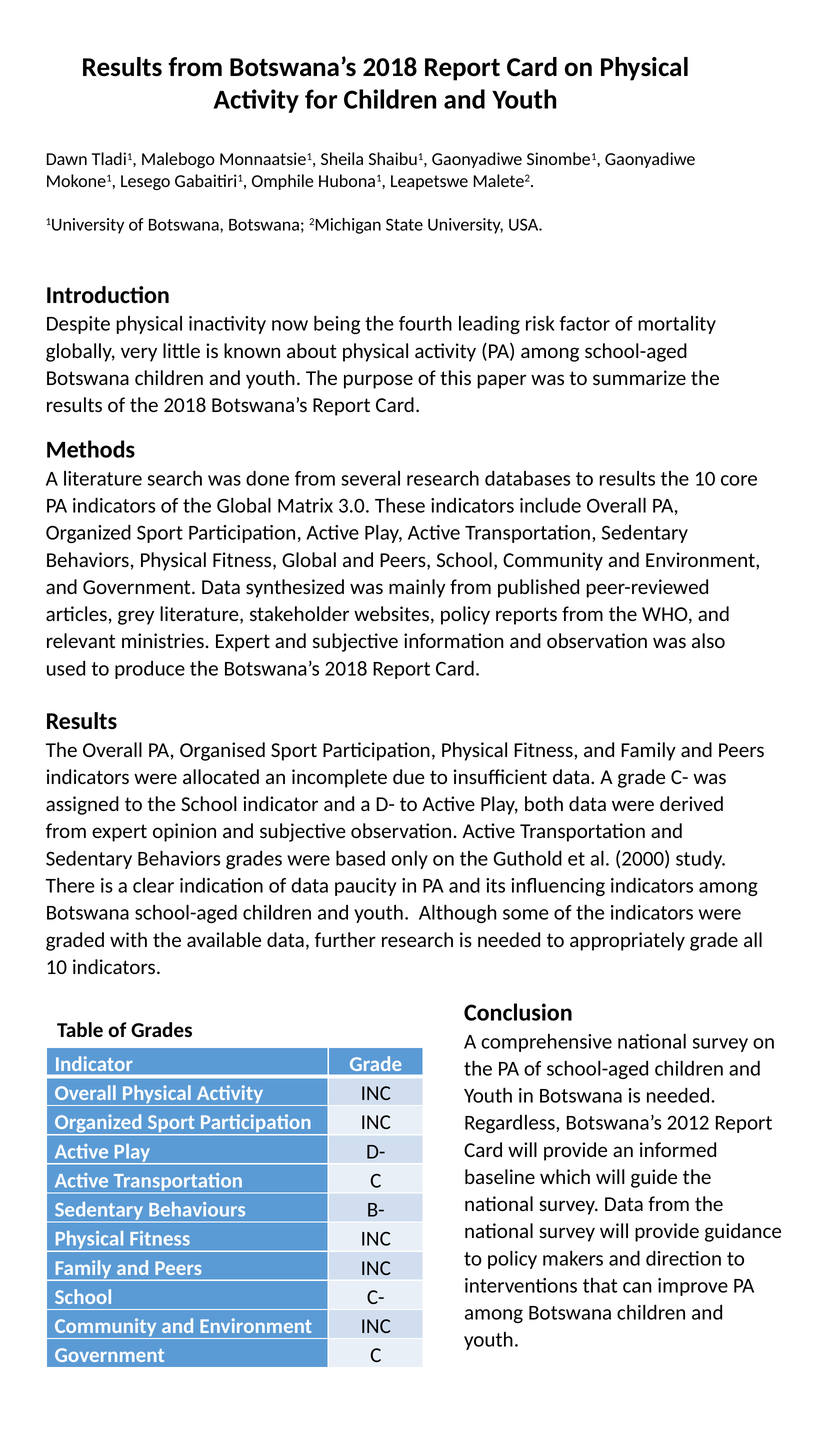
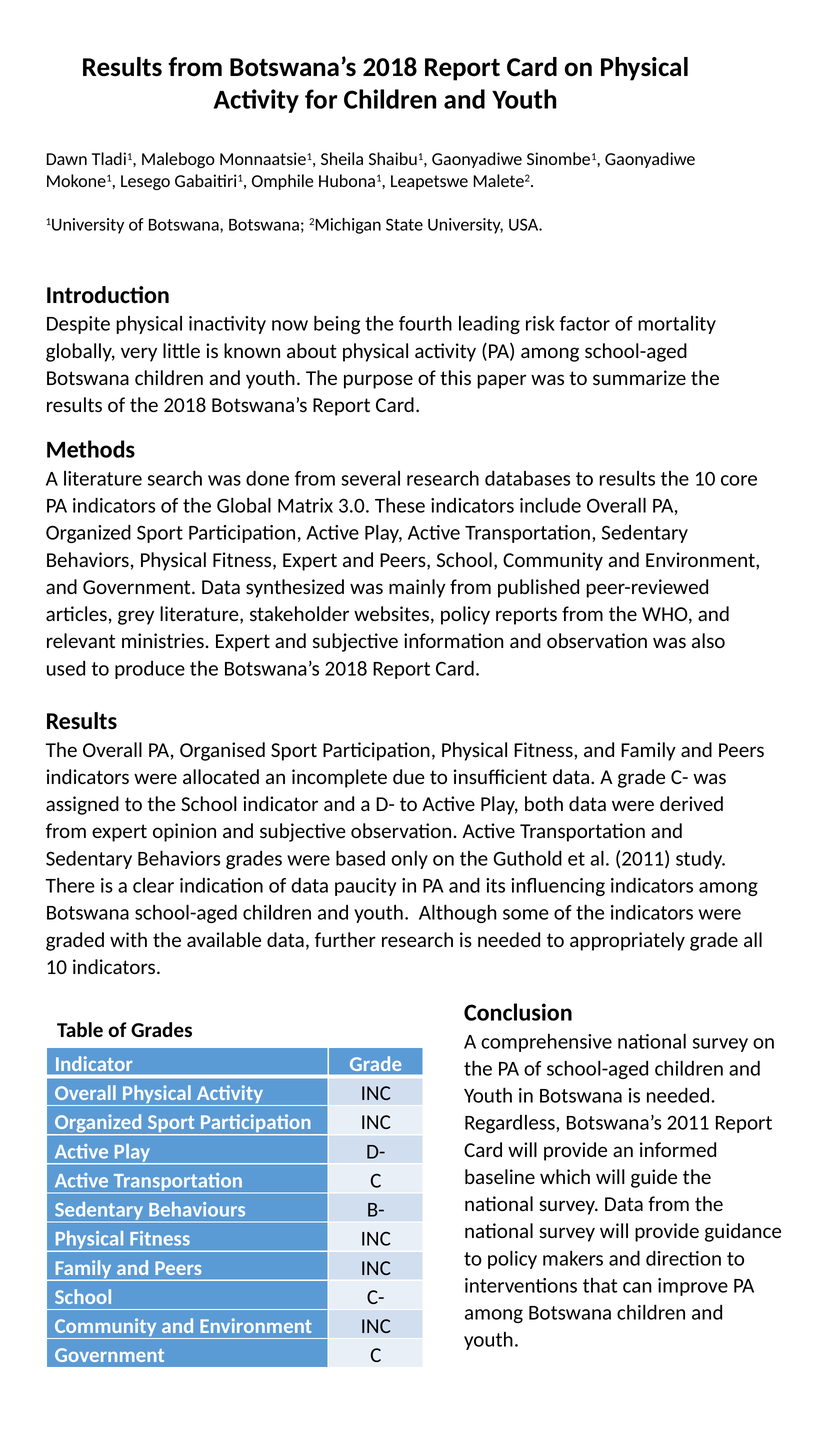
Fitness Global: Global -> Expert
al 2000: 2000 -> 2011
Botswana’s 2012: 2012 -> 2011
